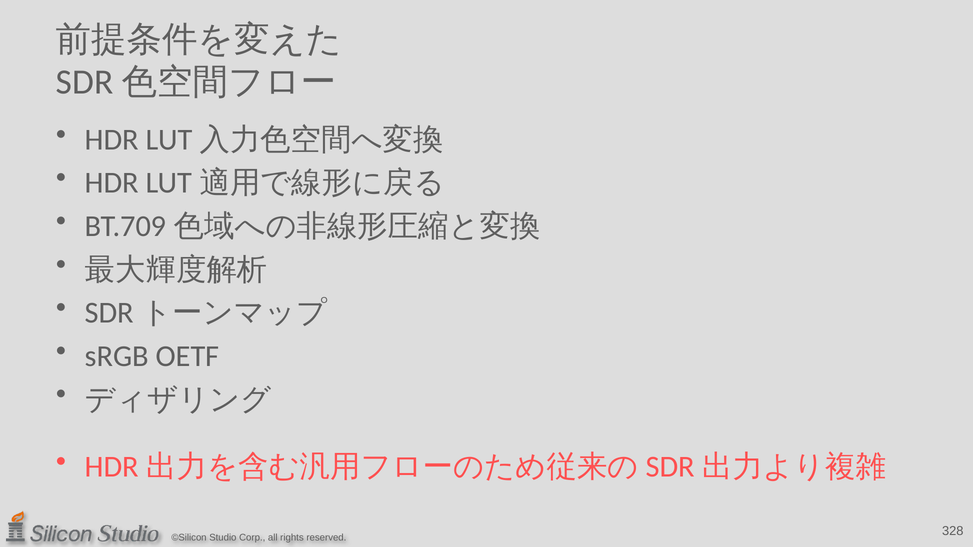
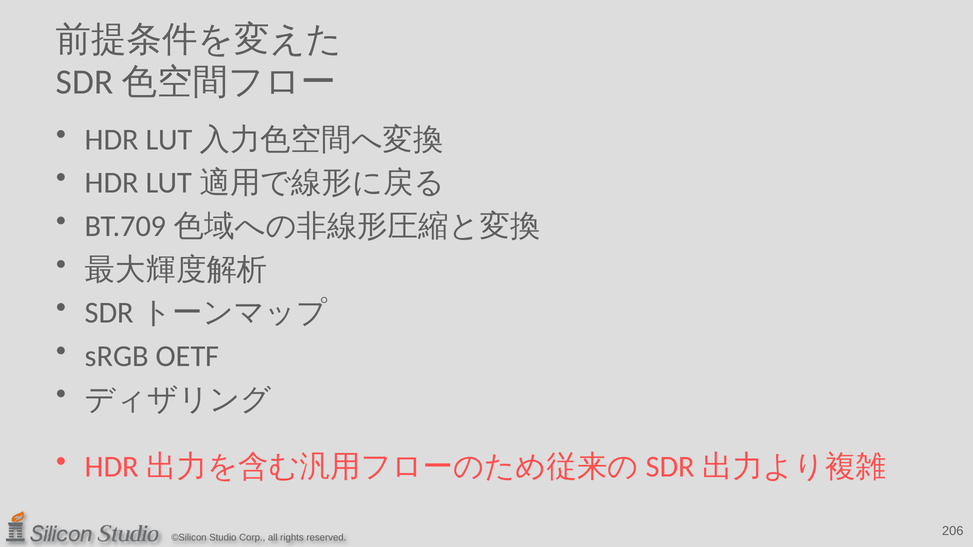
328: 328 -> 206
